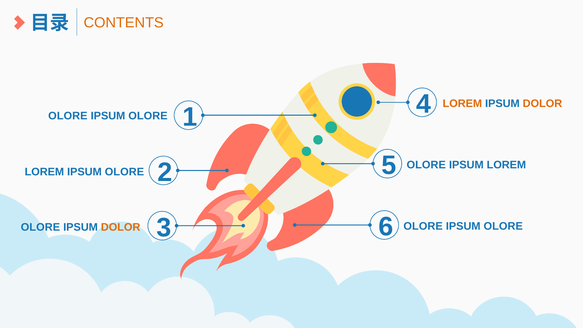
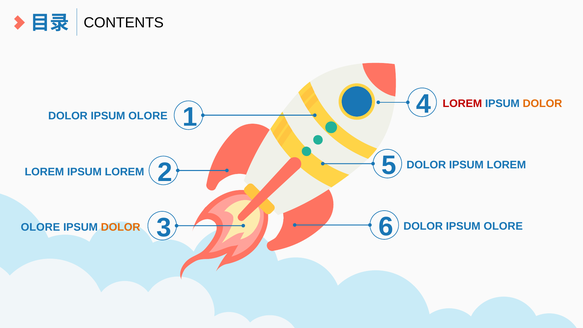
CONTENTS colour: orange -> black
LOREM at (462, 104) colour: orange -> red
OLORE at (68, 116): OLORE -> DOLOR
5 OLORE: OLORE -> DOLOR
LOREM IPSUM OLORE: OLORE -> LOREM
6 OLORE: OLORE -> DOLOR
